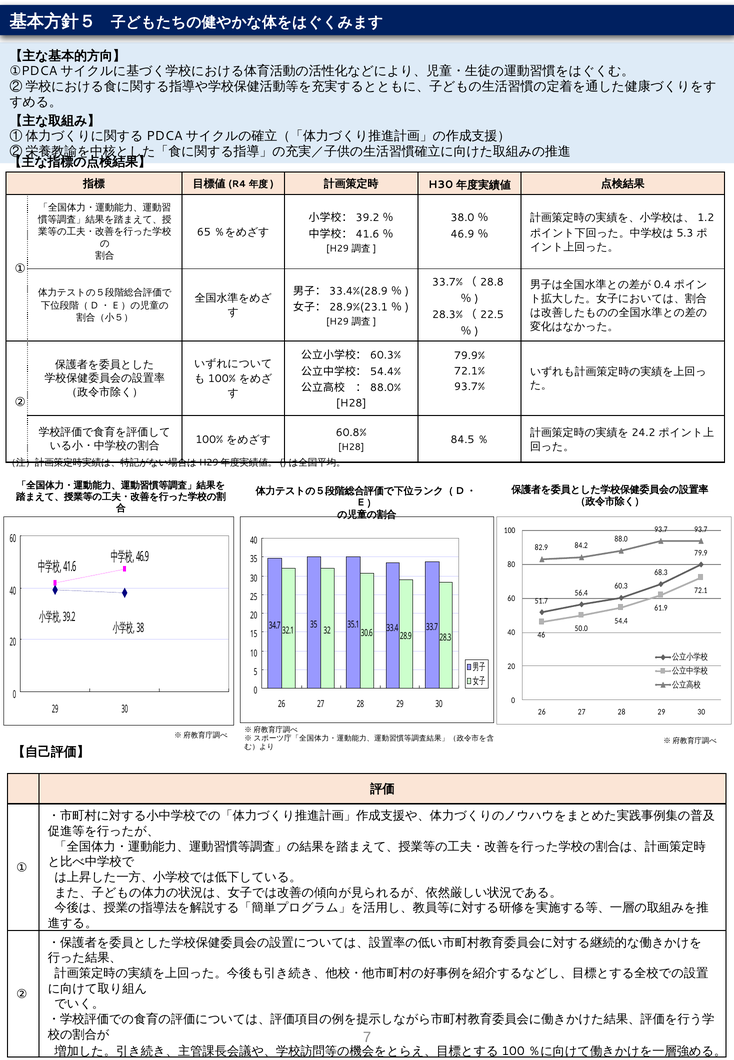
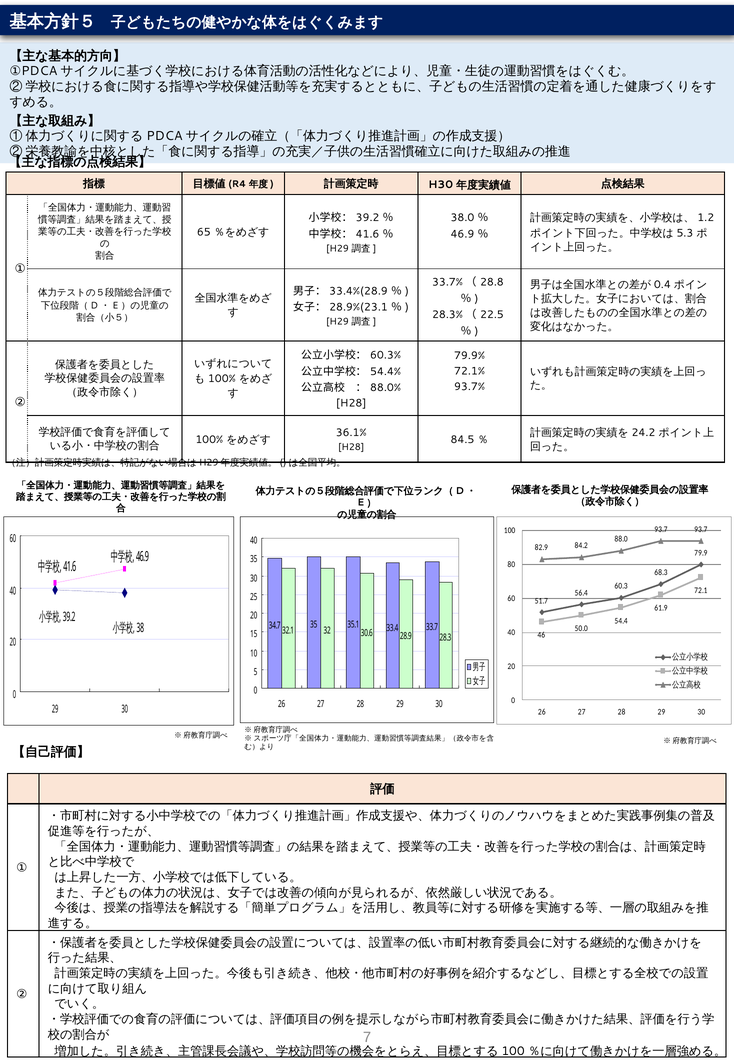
60.8%: 60.8% -> 36.1%
